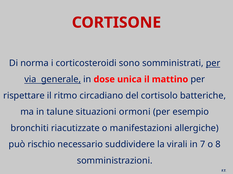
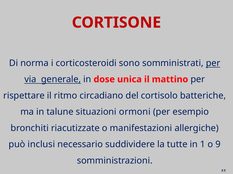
rischio: rischio -> inclusi
virali: virali -> tutte
7: 7 -> 1
8: 8 -> 9
